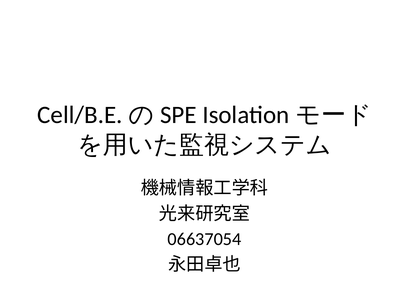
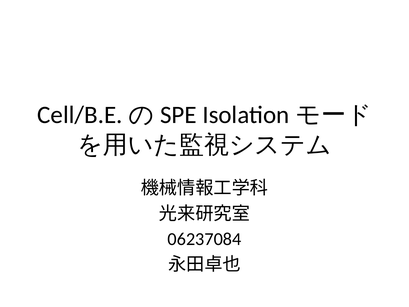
06637054: 06637054 -> 06237084
